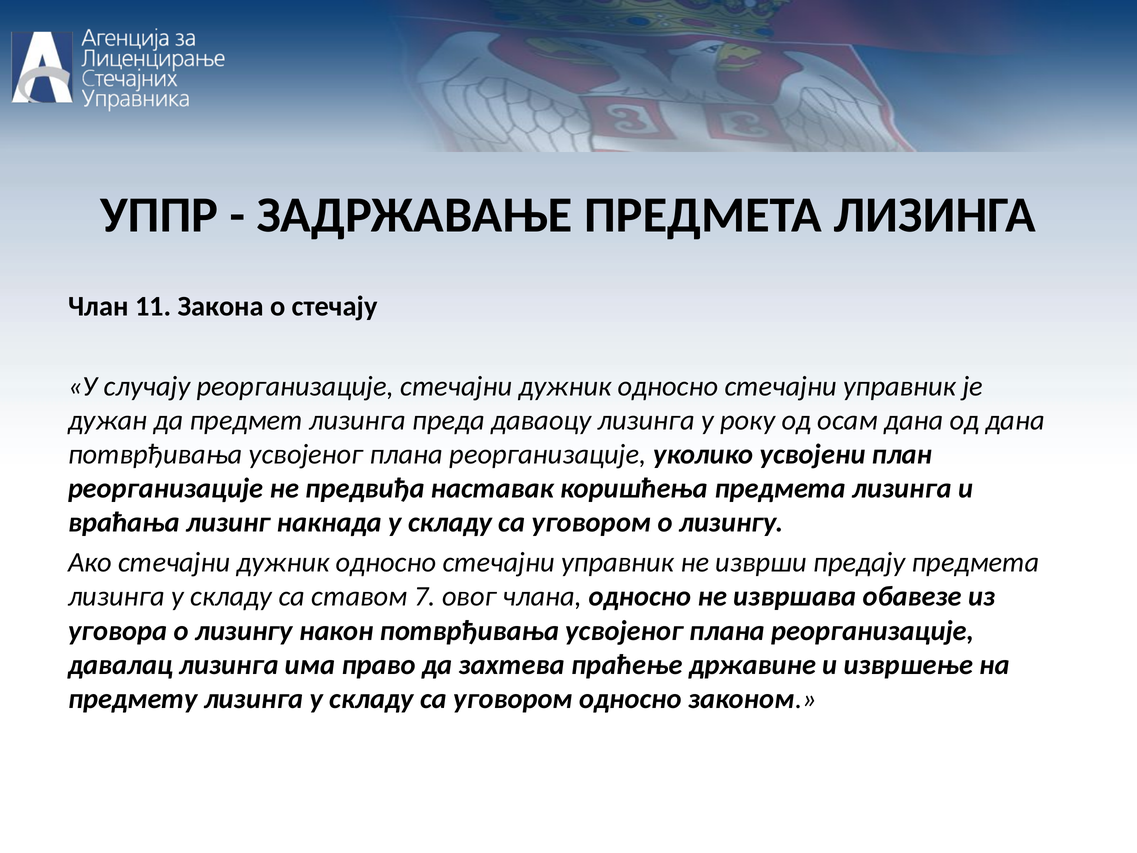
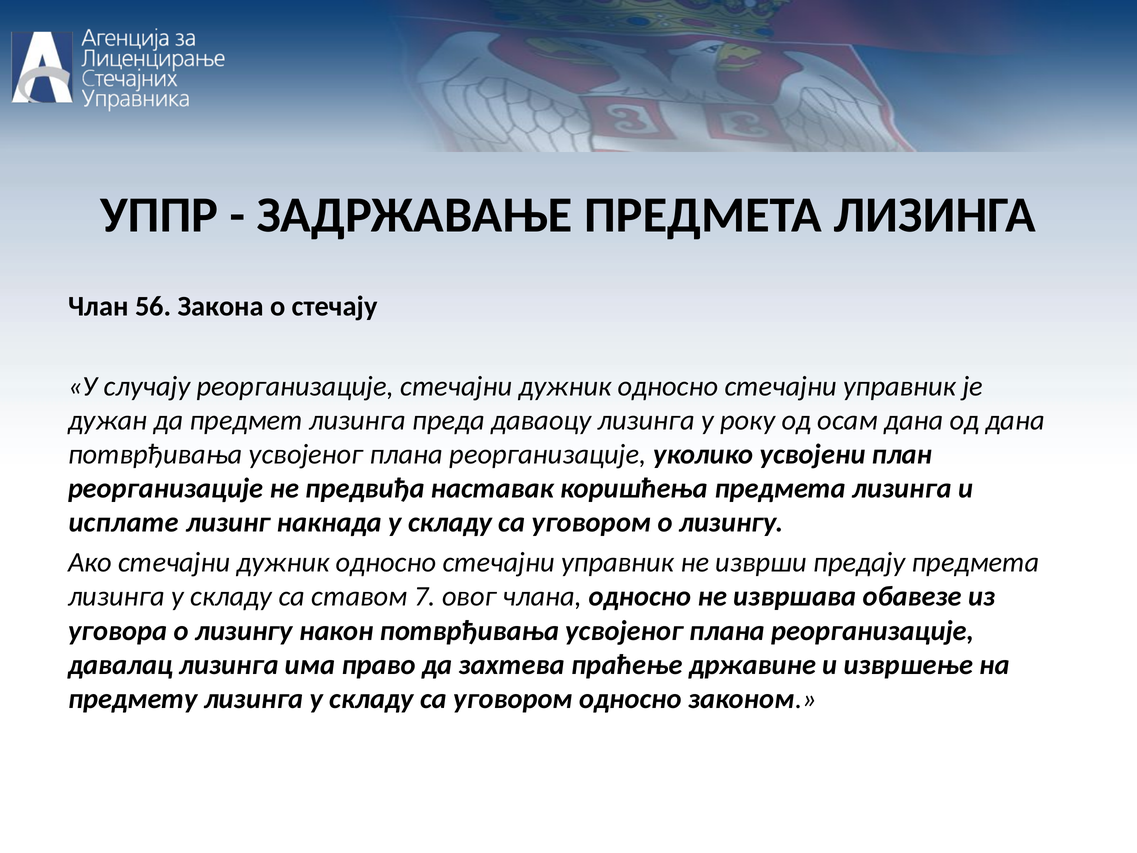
11: 11 -> 56
враћања: враћања -> исплате
